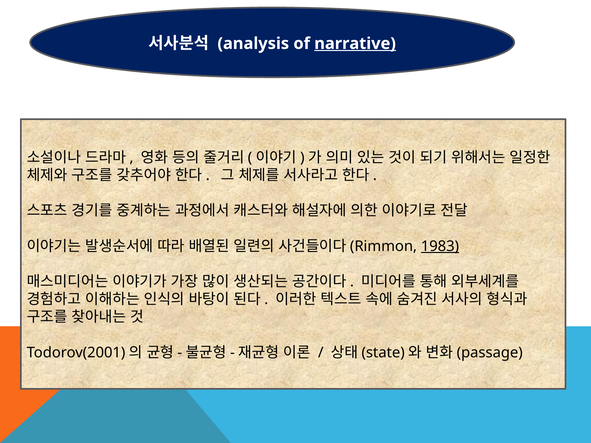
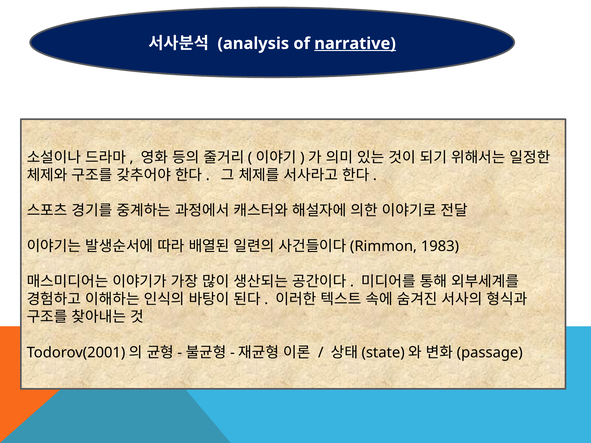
1983 underline: present -> none
